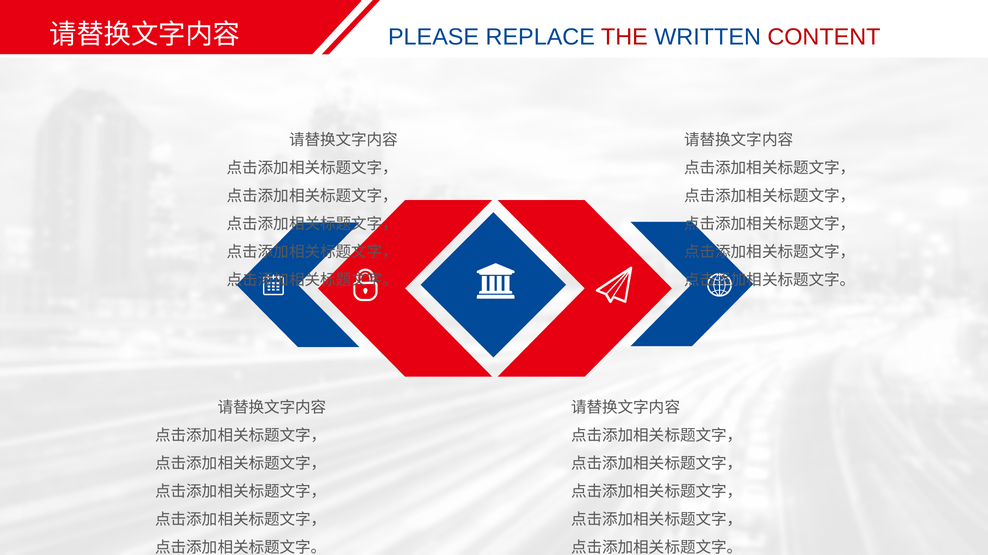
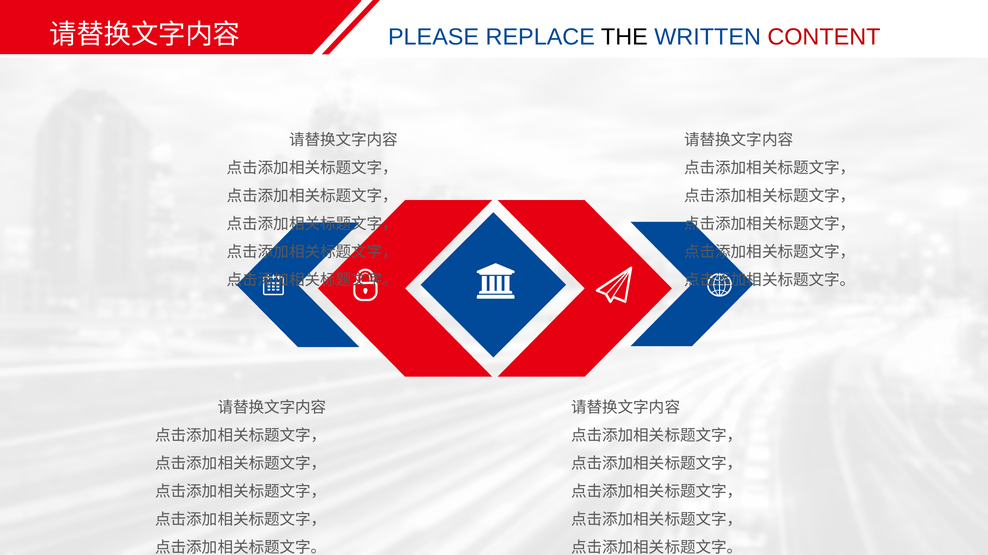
THE colour: red -> black
